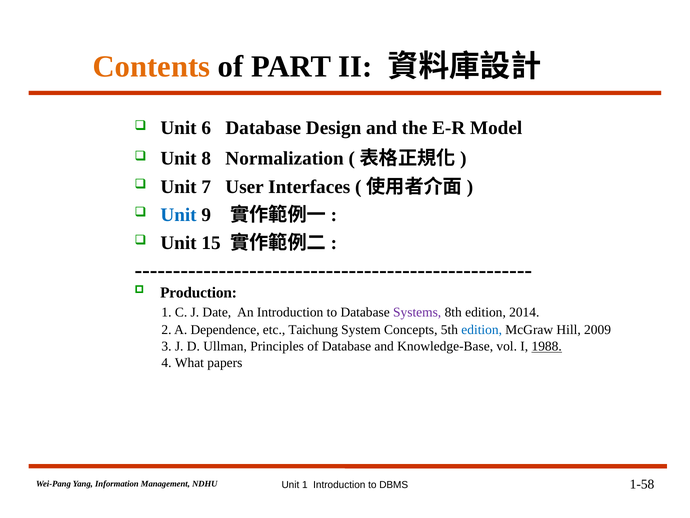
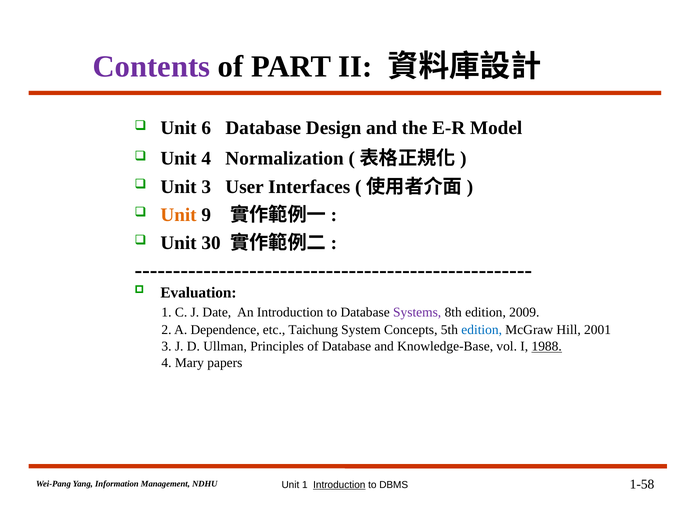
Contents colour: orange -> purple
Unit 8: 8 -> 4
Unit 7: 7 -> 3
Unit at (179, 215) colour: blue -> orange
15: 15 -> 30
Production: Production -> Evaluation
2014: 2014 -> 2009
2009: 2009 -> 2001
What: What -> Mary
Introduction at (339, 484) underline: none -> present
